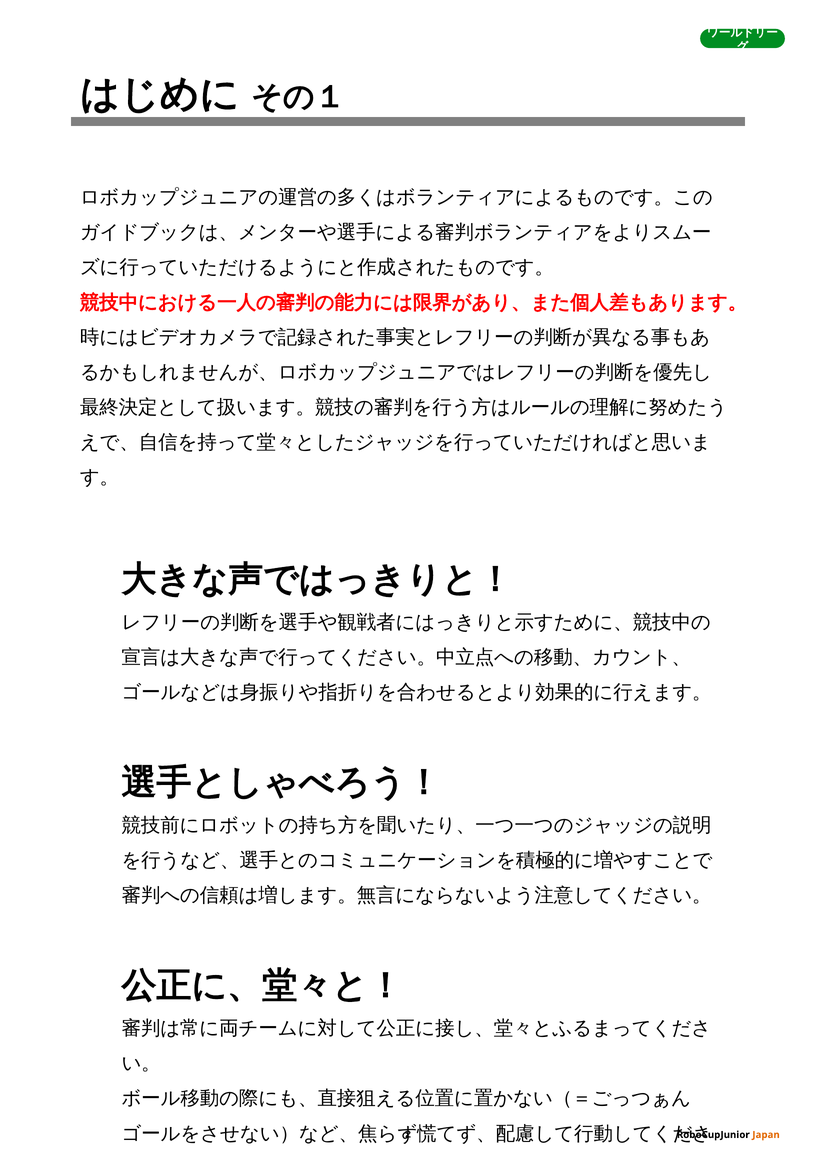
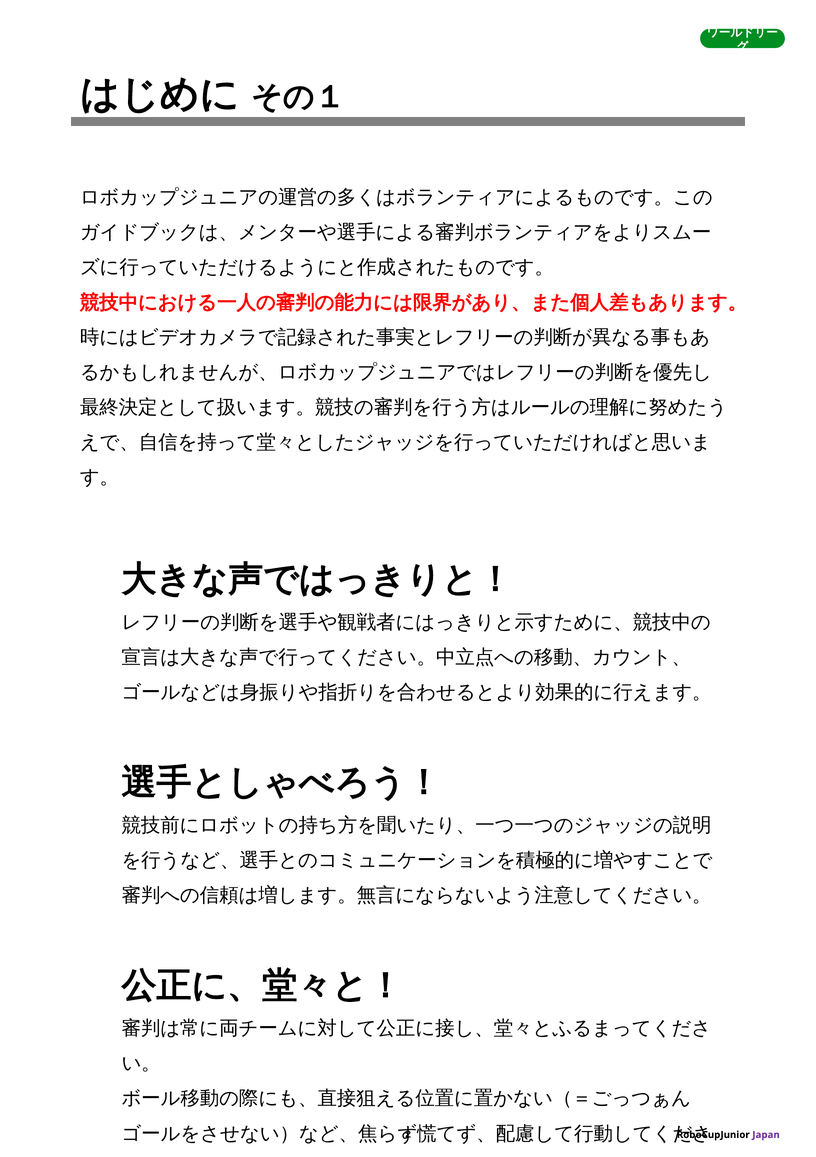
Japan colour: orange -> purple
